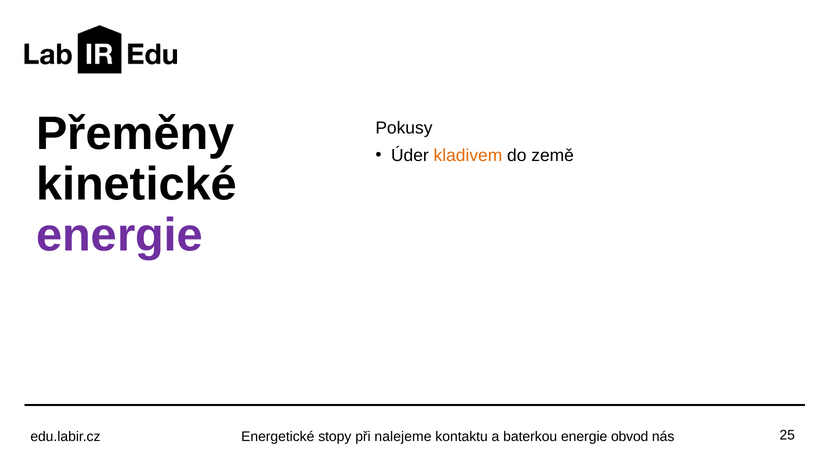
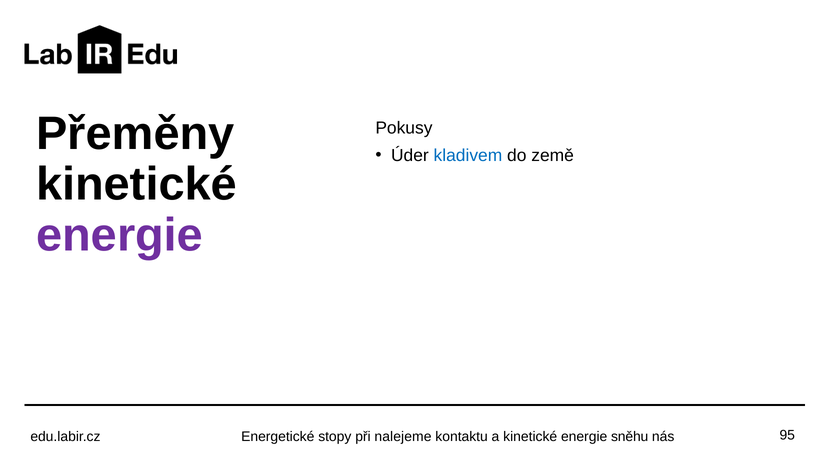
kladivem colour: orange -> blue
25: 25 -> 95
a baterkou: baterkou -> kinetické
obvod: obvod -> sněhu
